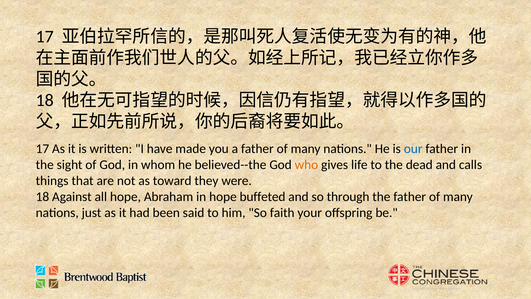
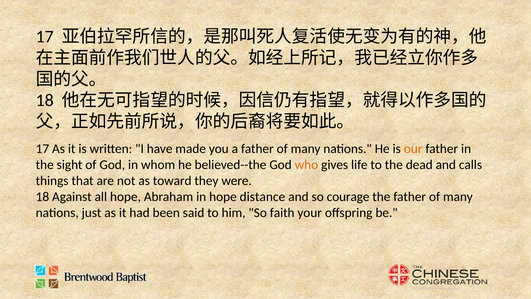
our colour: blue -> orange
buffeted: buffeted -> distance
through: through -> courage
